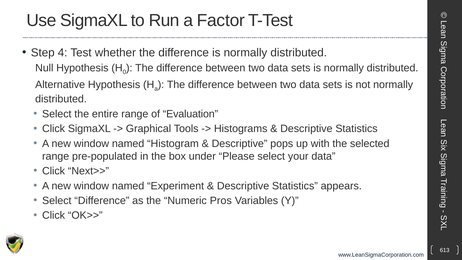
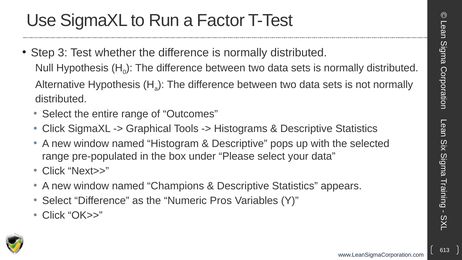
4: 4 -> 3
Evaluation: Evaluation -> Outcomes
Experiment: Experiment -> Champions
